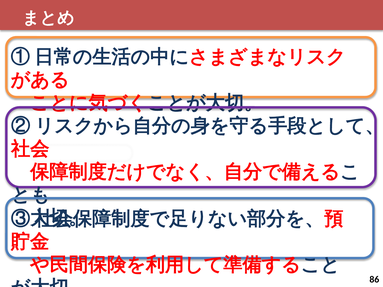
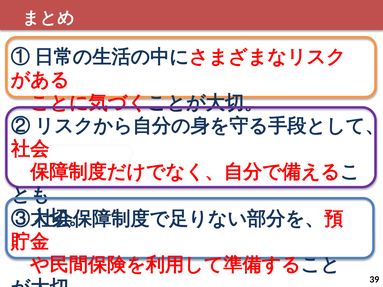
86: 86 -> 39
